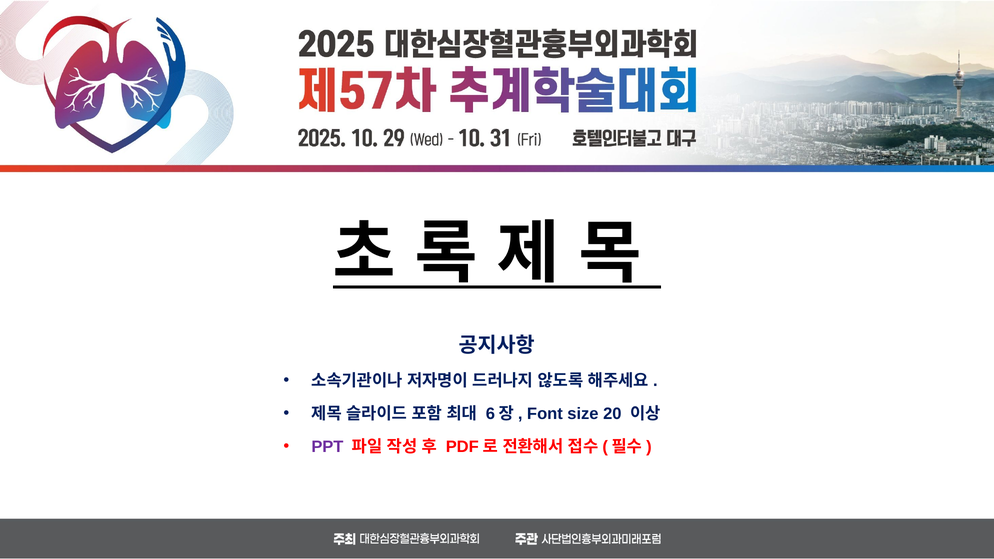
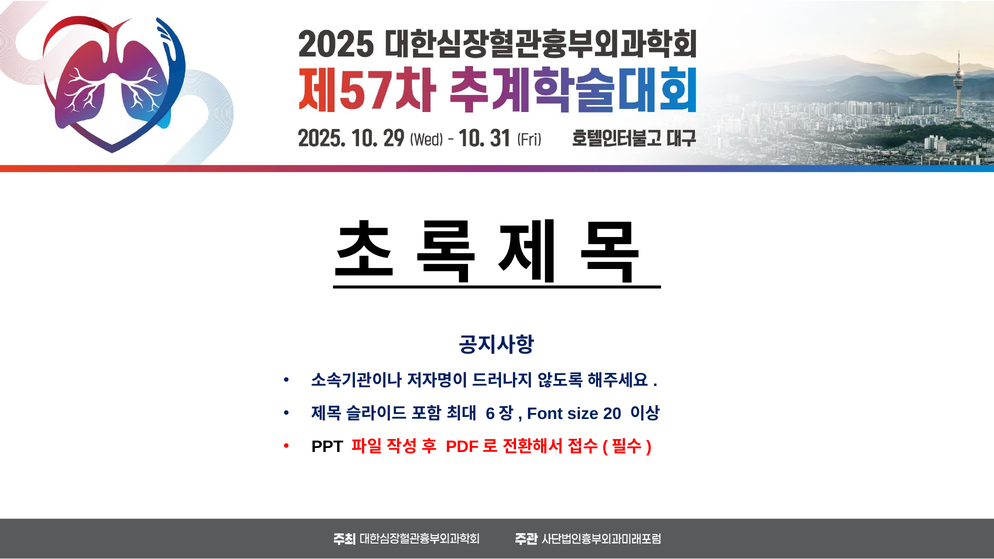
PPT colour: purple -> black
